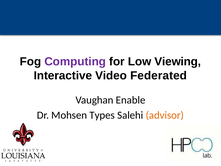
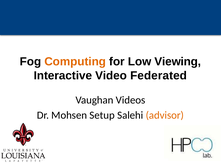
Computing colour: purple -> orange
Enable: Enable -> Videos
Types: Types -> Setup
